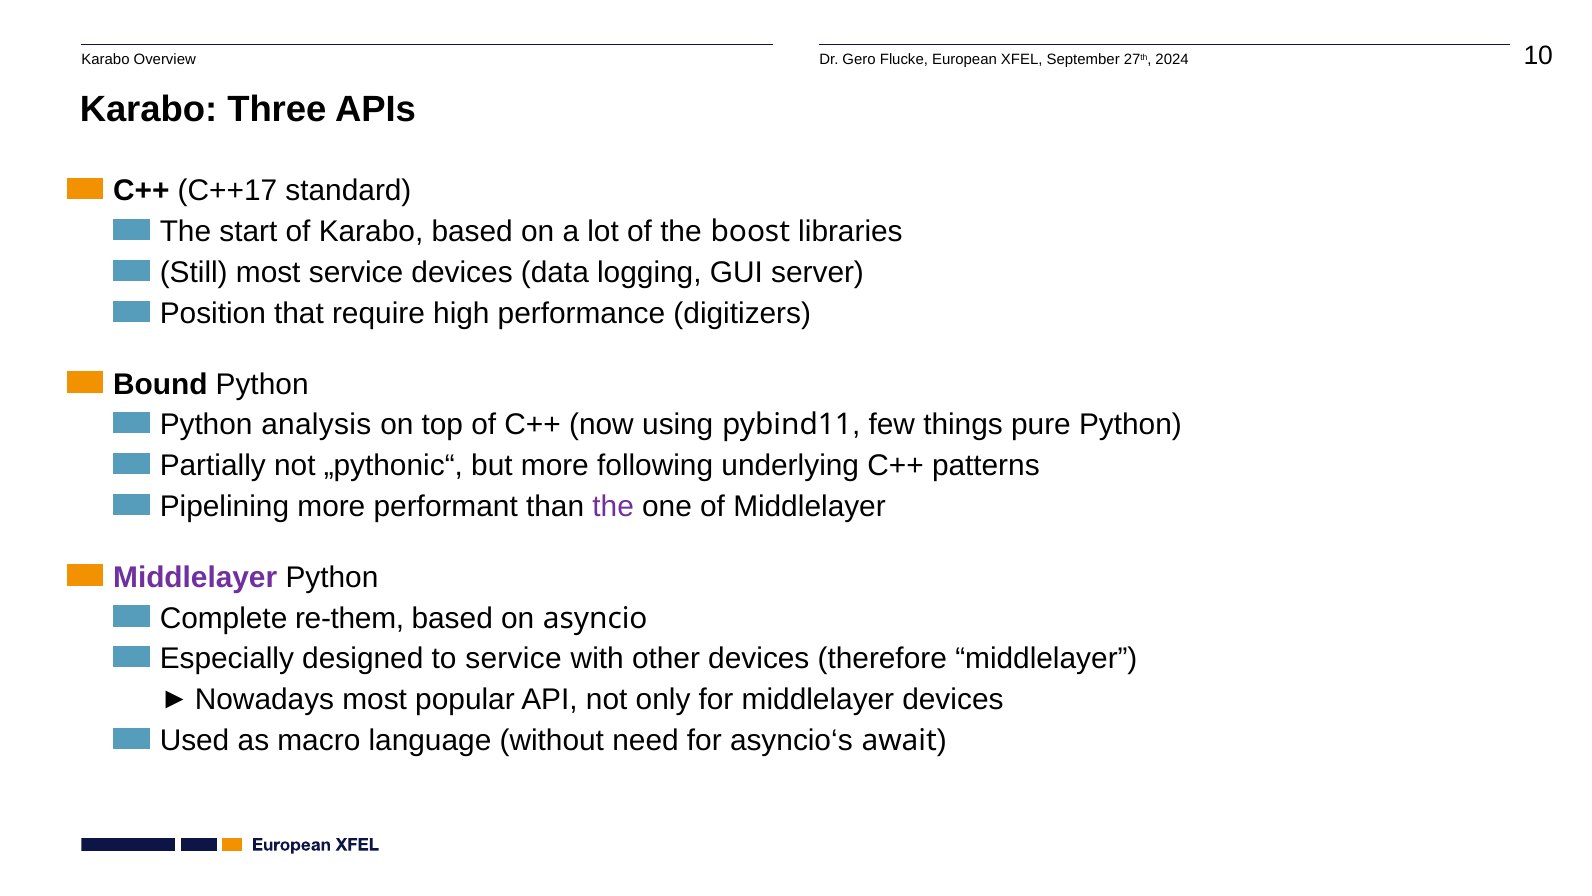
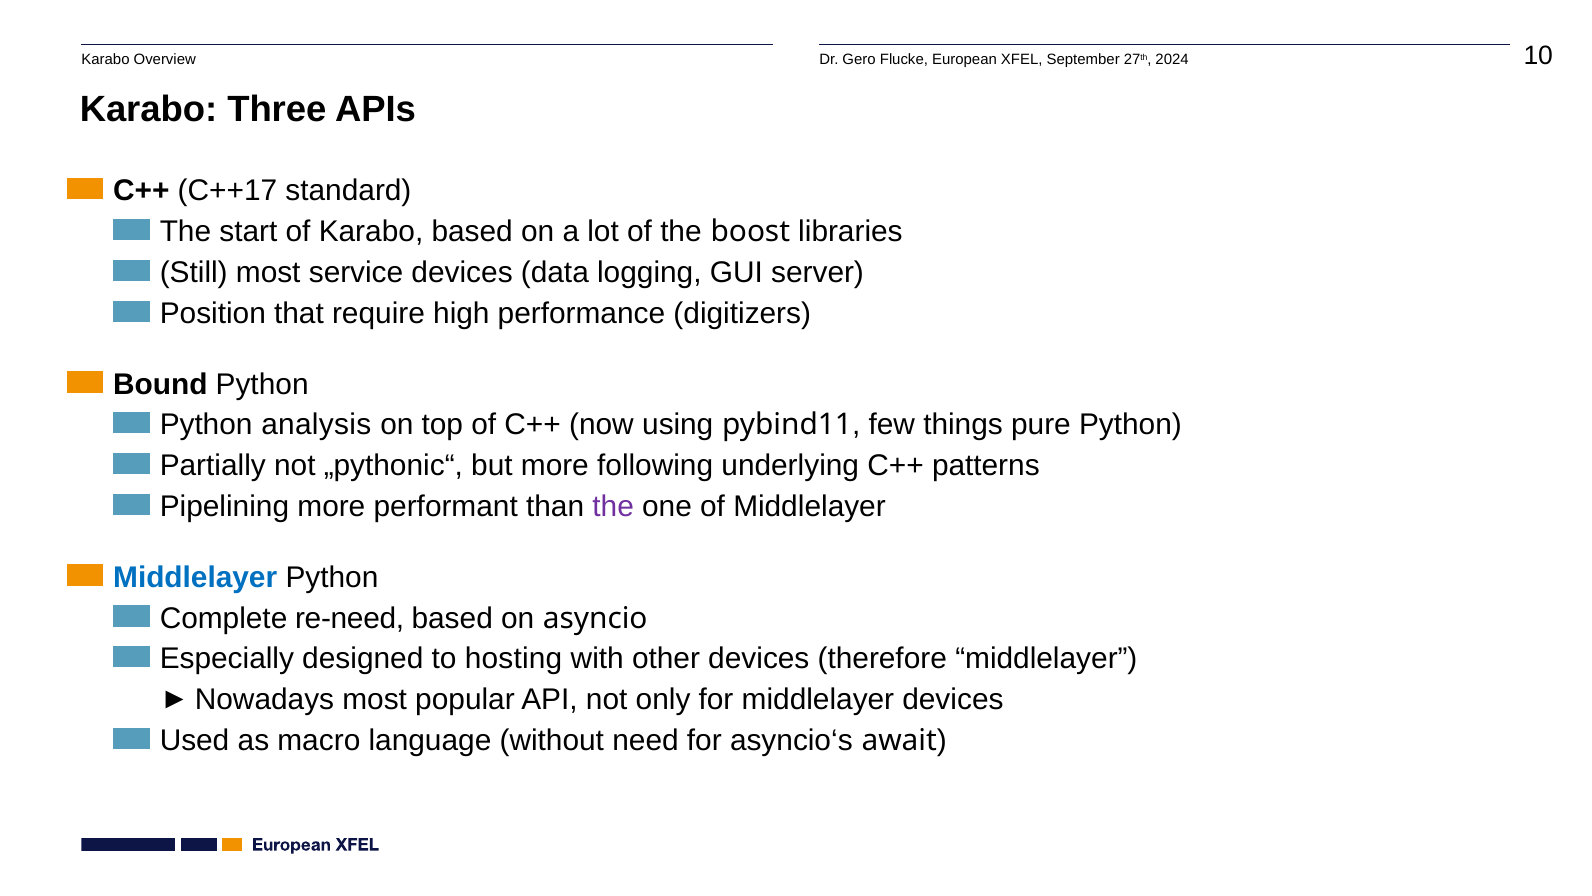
Middlelayer at (195, 577) colour: purple -> blue
re-them: re-them -> re-need
to service: service -> hosting
